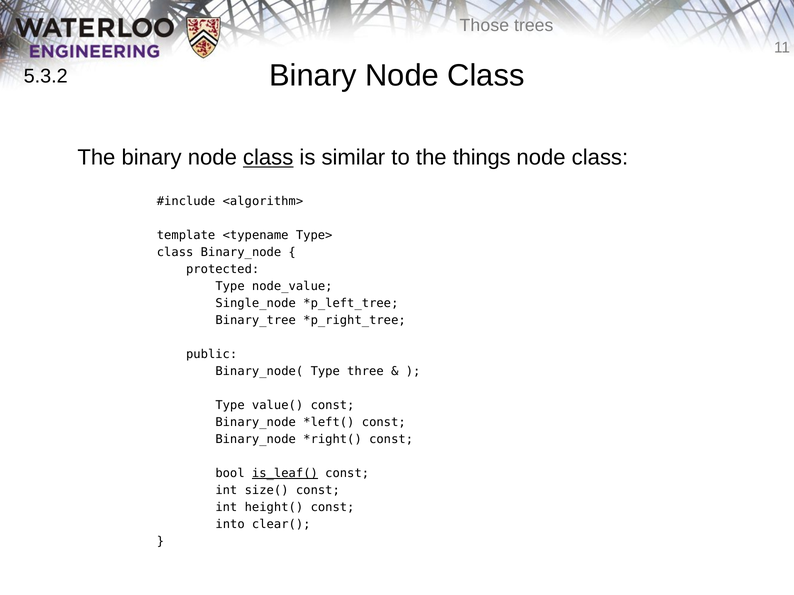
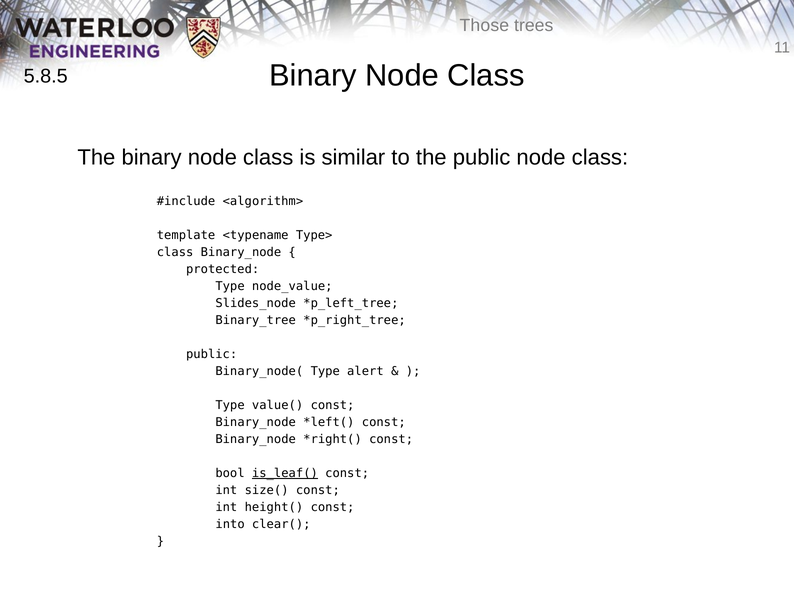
5.3.2: 5.3.2 -> 5.8.5
class at (268, 158) underline: present -> none
the things: things -> public
Single_node: Single_node -> Slides_node
three: three -> alert
